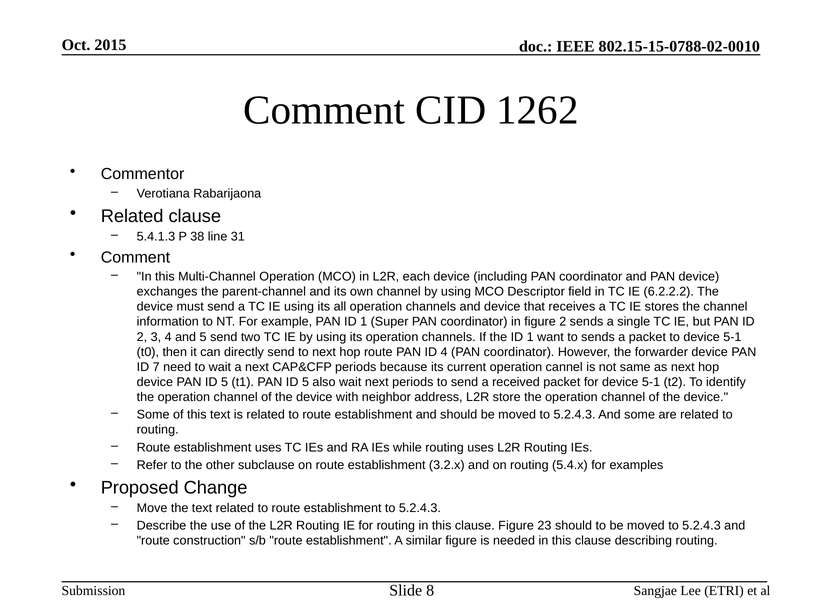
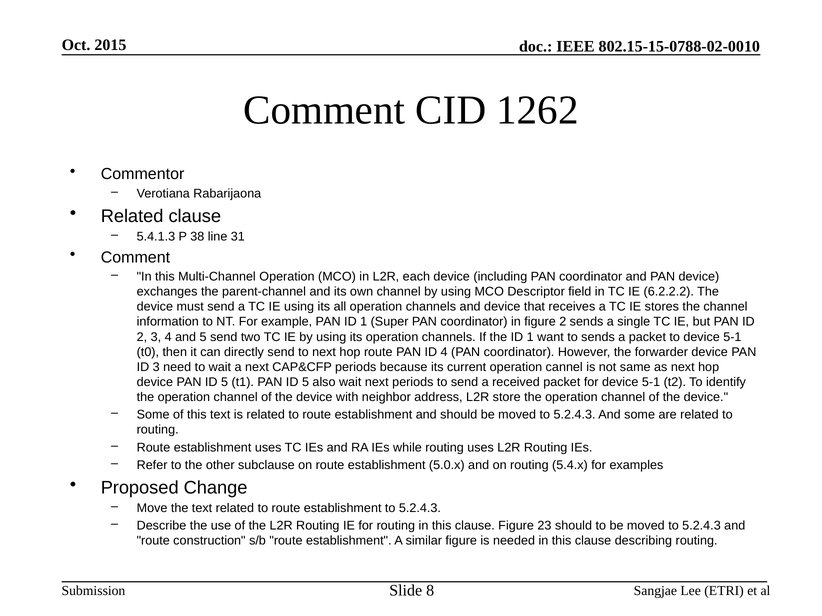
ID 7: 7 -> 3
3.2.x: 3.2.x -> 5.0.x
